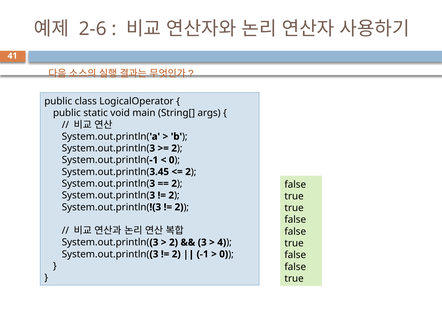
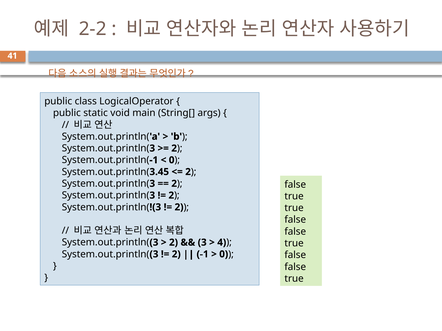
2-6: 2-6 -> 2-2
